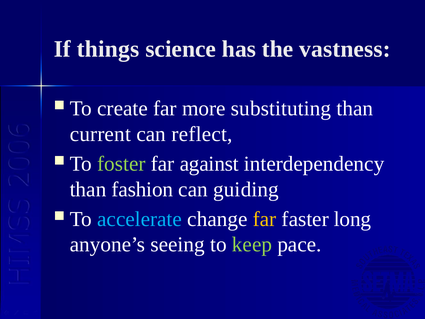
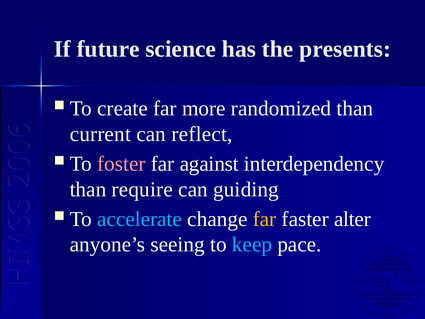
things: things -> future
vastness: vastness -> presents
substituting: substituting -> randomized
foster colour: light green -> pink
fashion: fashion -> require
long: long -> alter
keep colour: light green -> light blue
